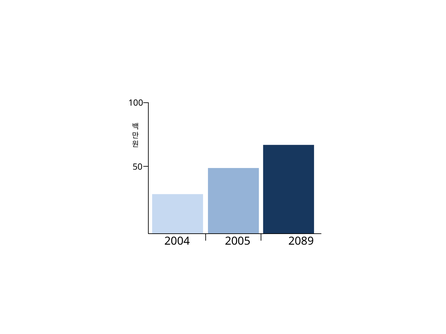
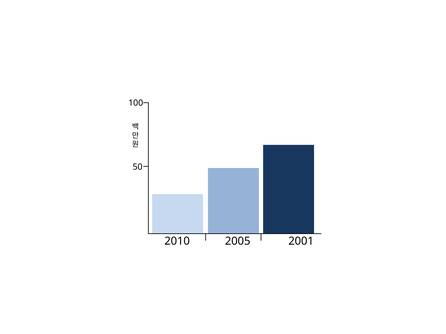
2004: 2004 -> 2010
2089: 2089 -> 2001
